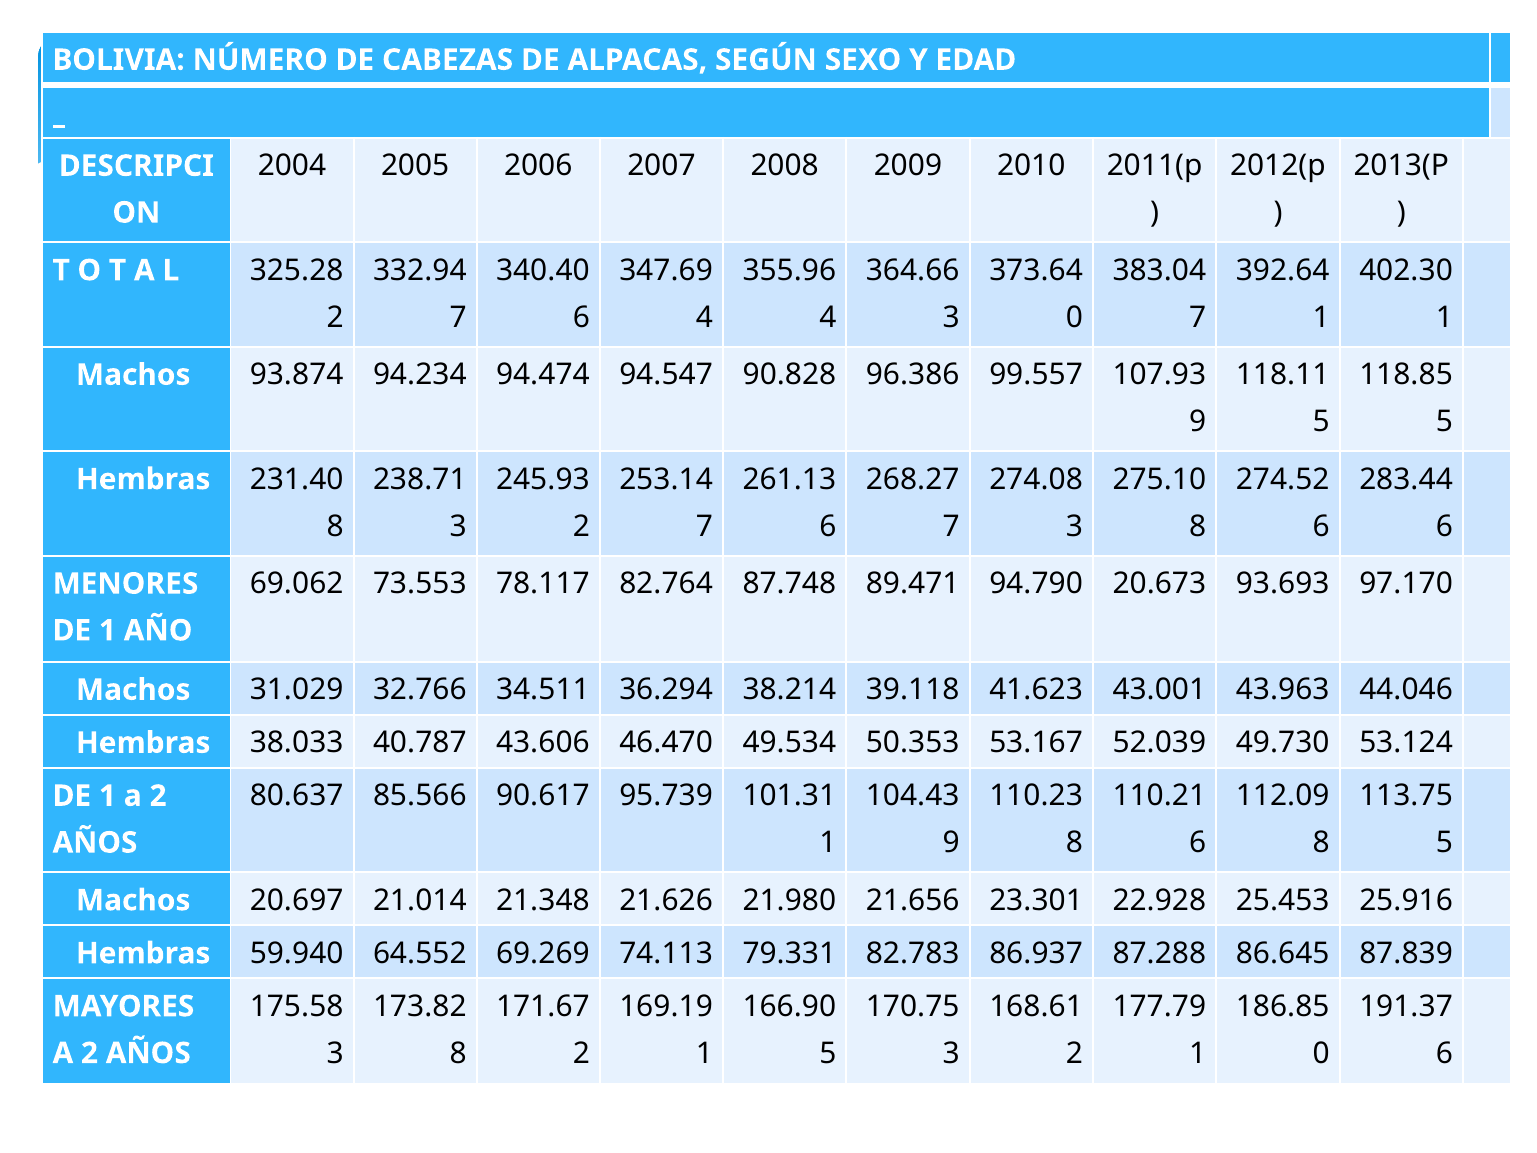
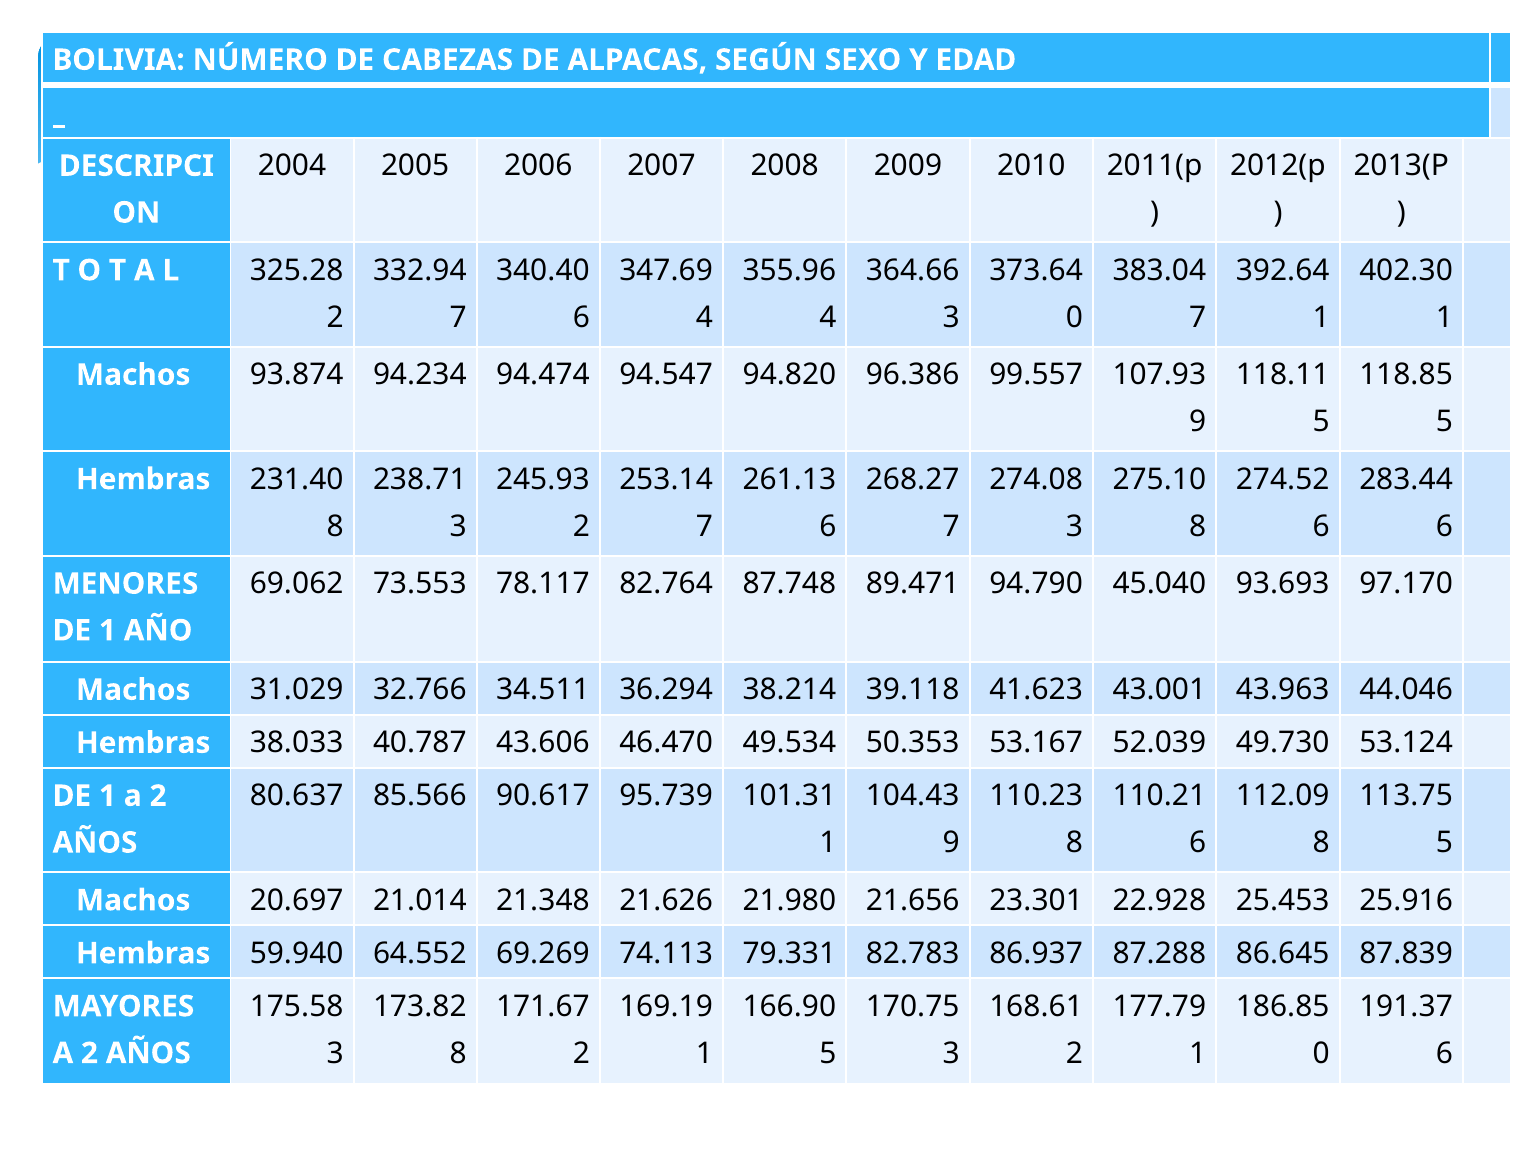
90.828: 90.828 -> 94.820
20.673: 20.673 -> 45.040
